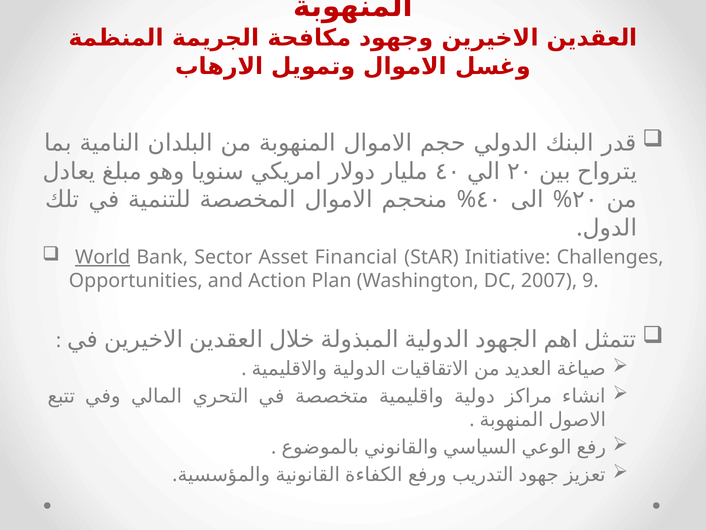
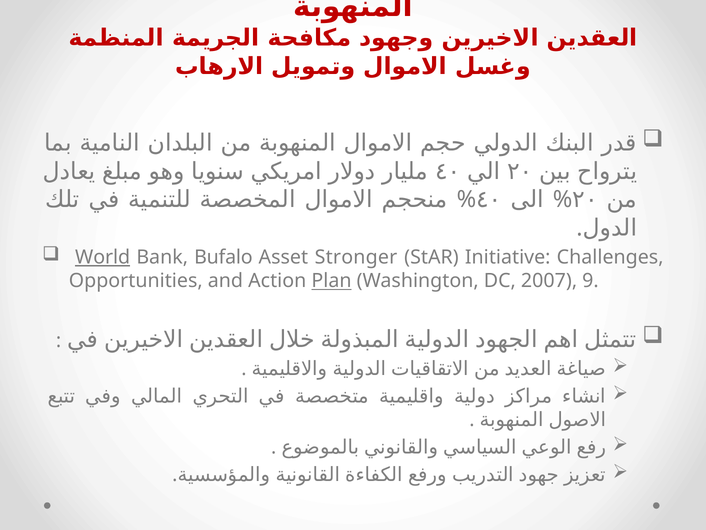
Sector: Sector -> Bufalo
Financial: Financial -> Stronger
Plan underline: none -> present
